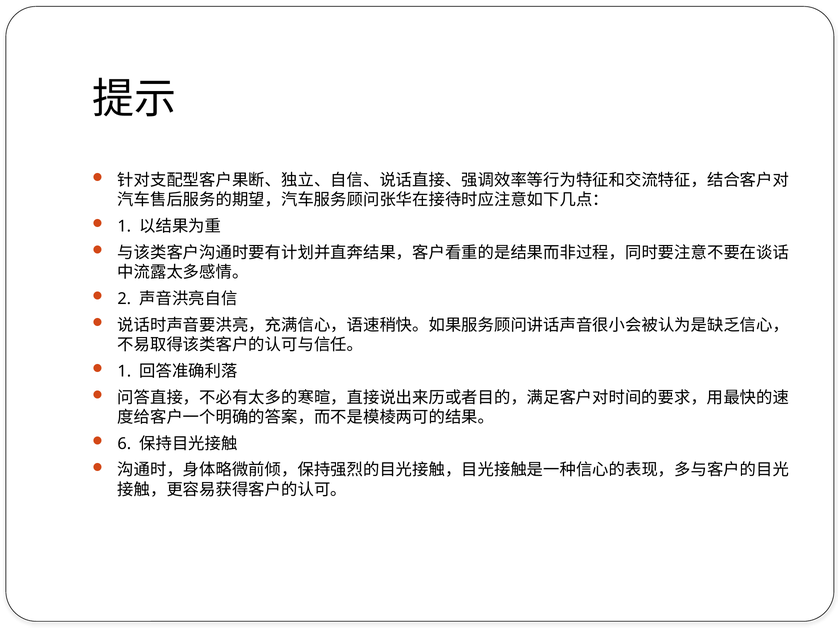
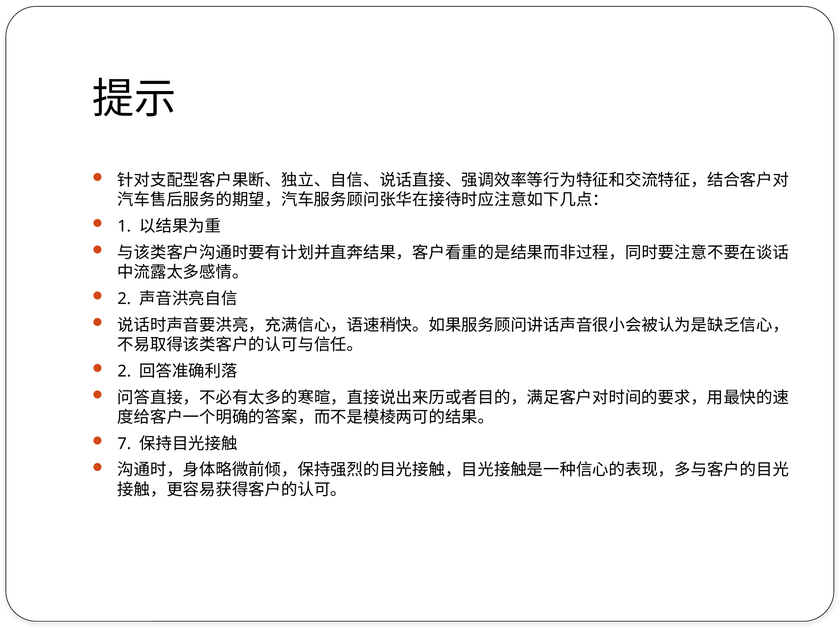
1 at (124, 371): 1 -> 2
6: 6 -> 7
